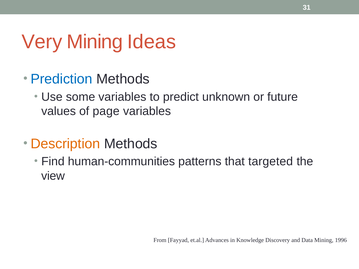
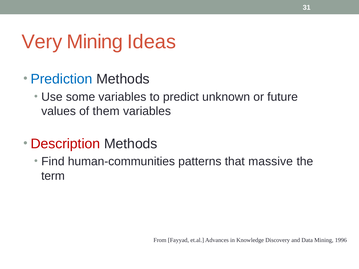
page: page -> them
Description colour: orange -> red
targeted: targeted -> massive
view: view -> term
